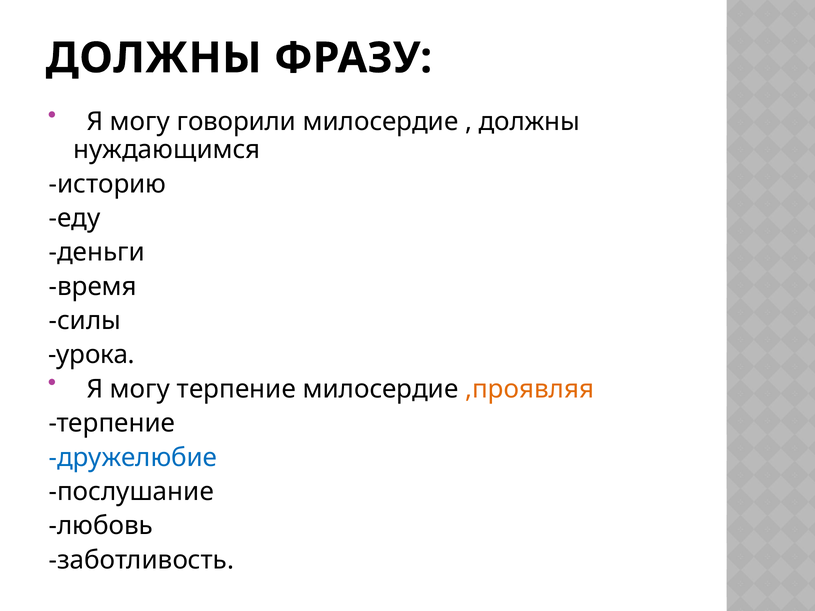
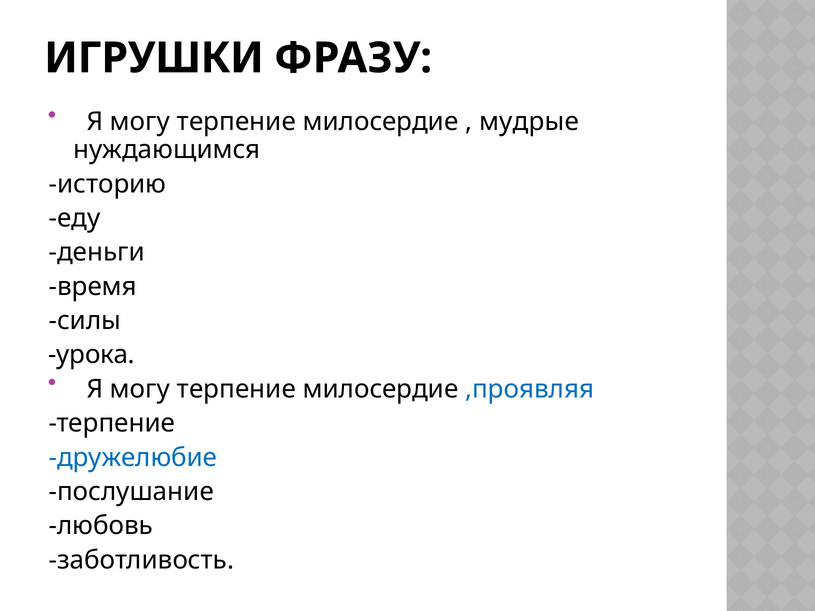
ДОЛЖНЫ at (154, 58): ДОЛЖНЫ -> ИГРУШКИ
говорили at (236, 122): говорили -> терпение
должны at (529, 122): должны -> мудрые
,проявляя colour: orange -> blue
